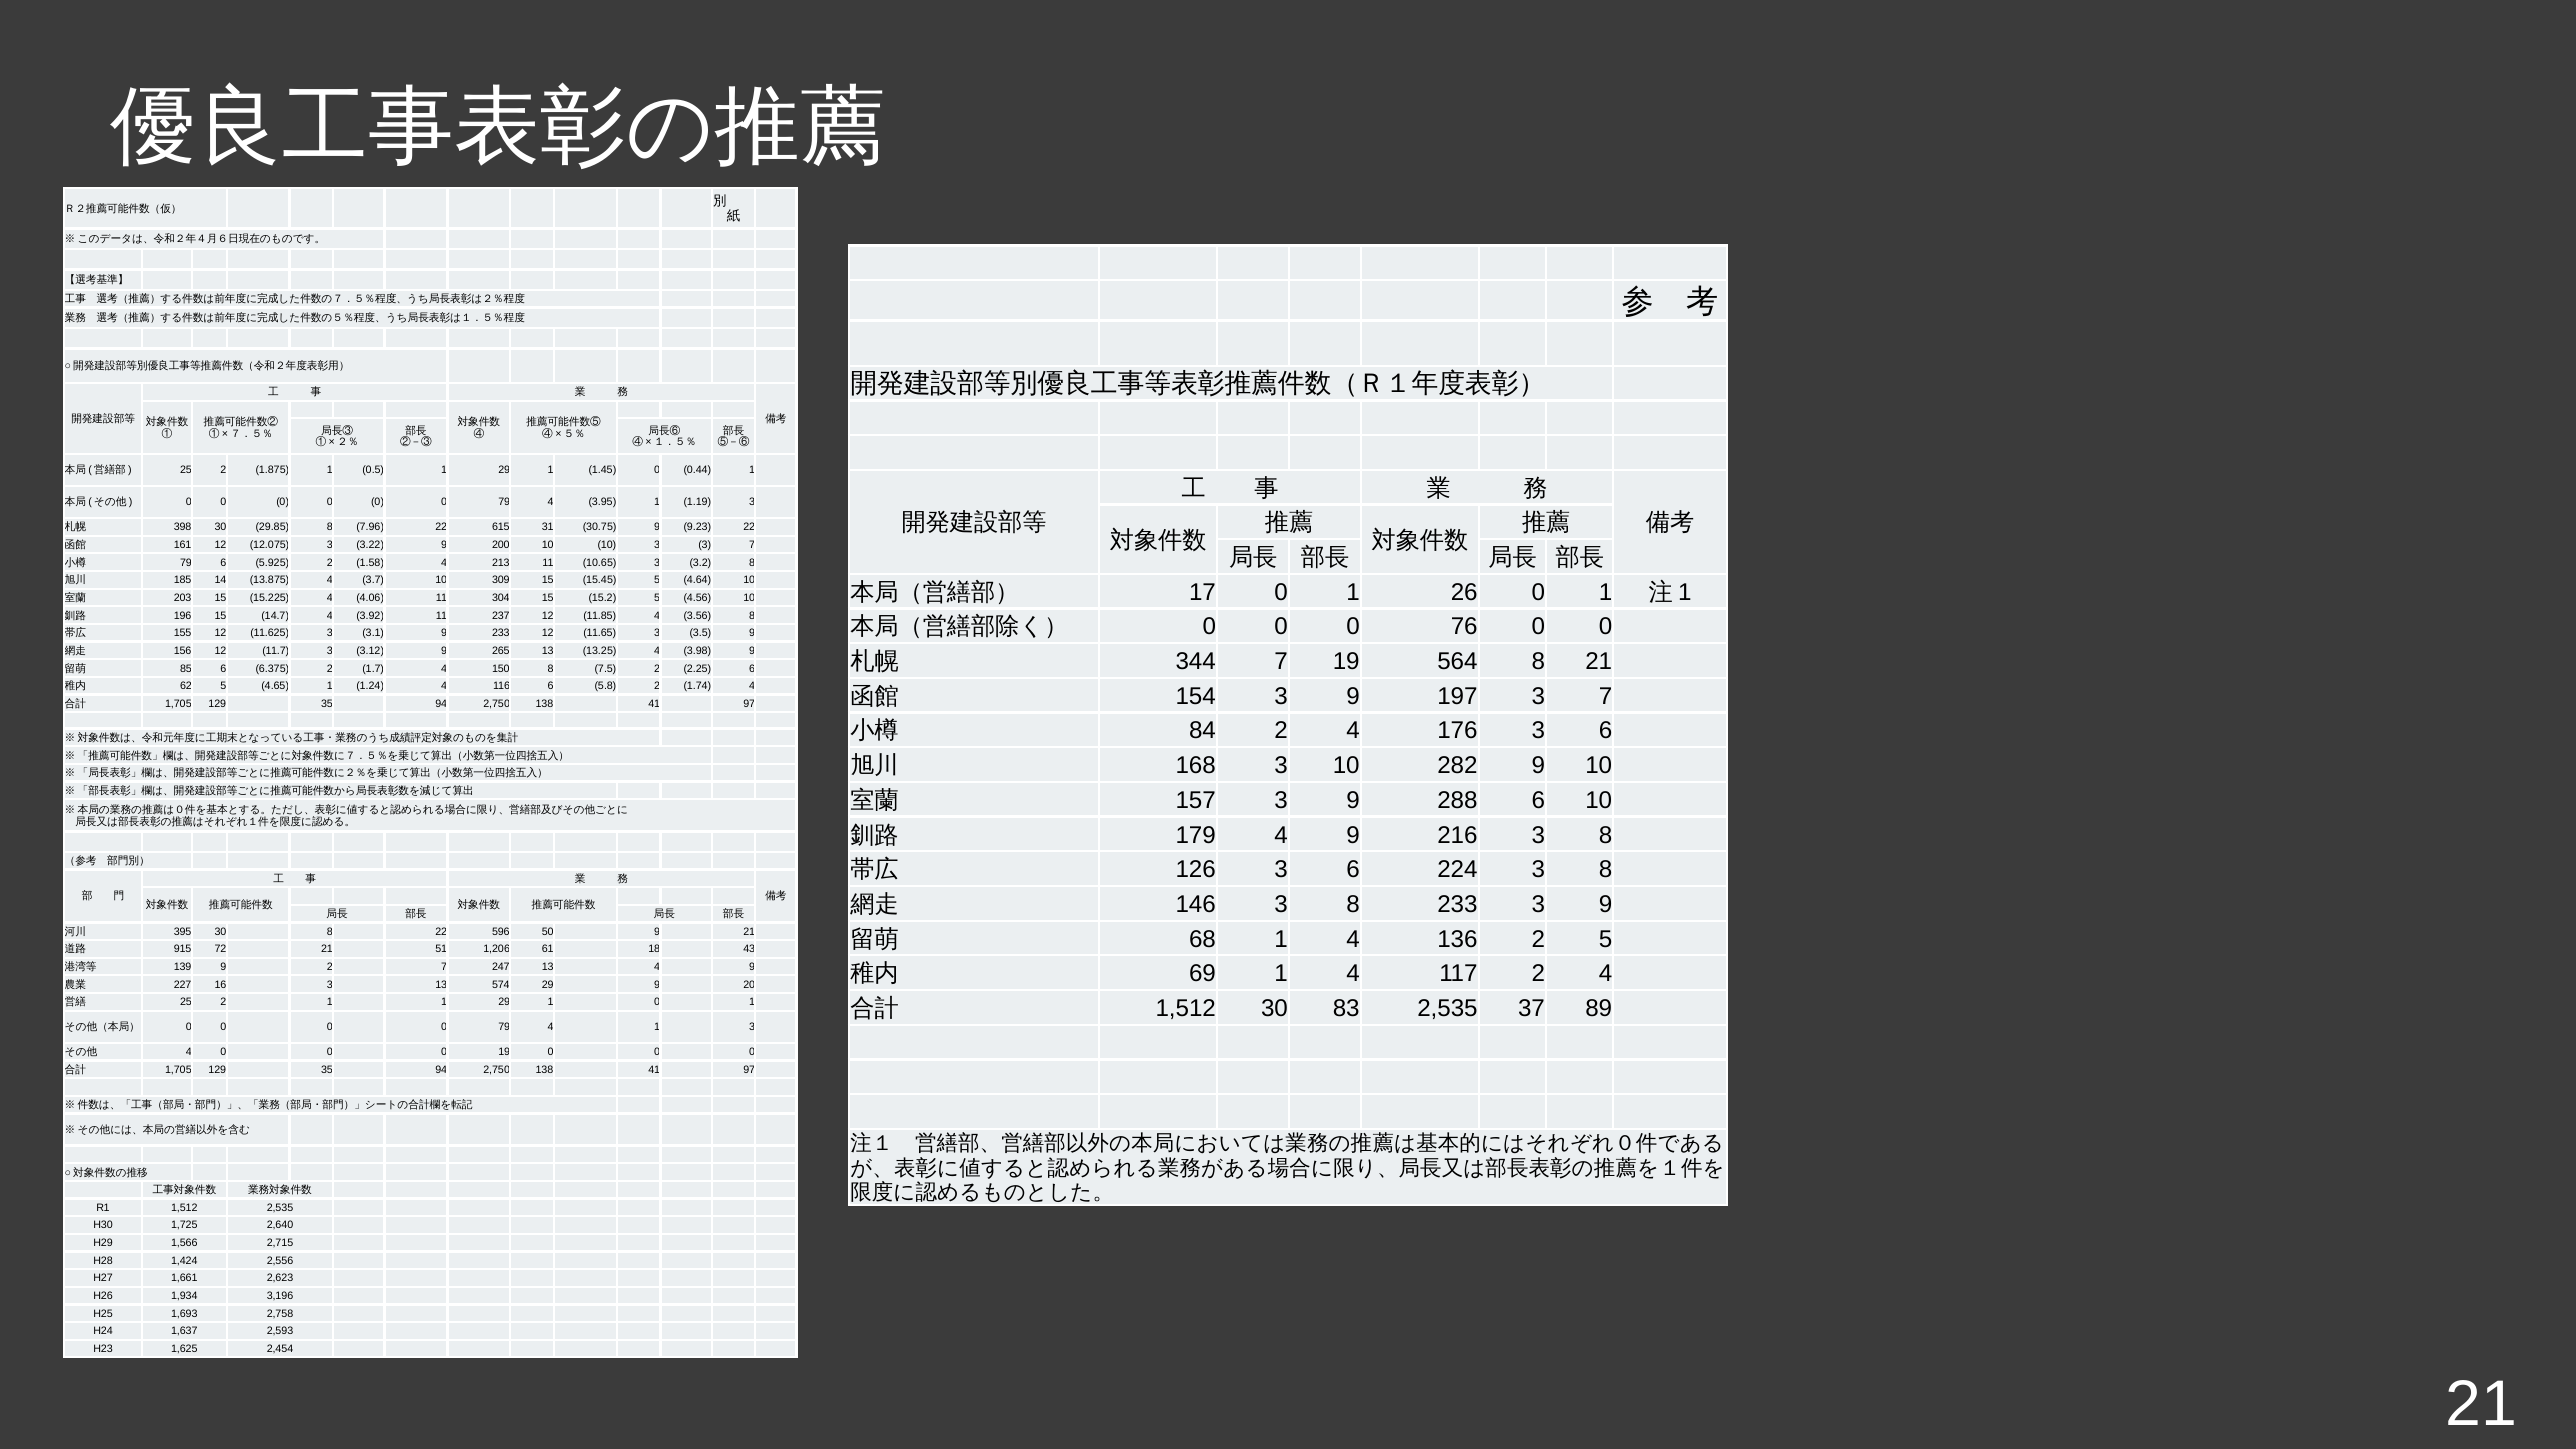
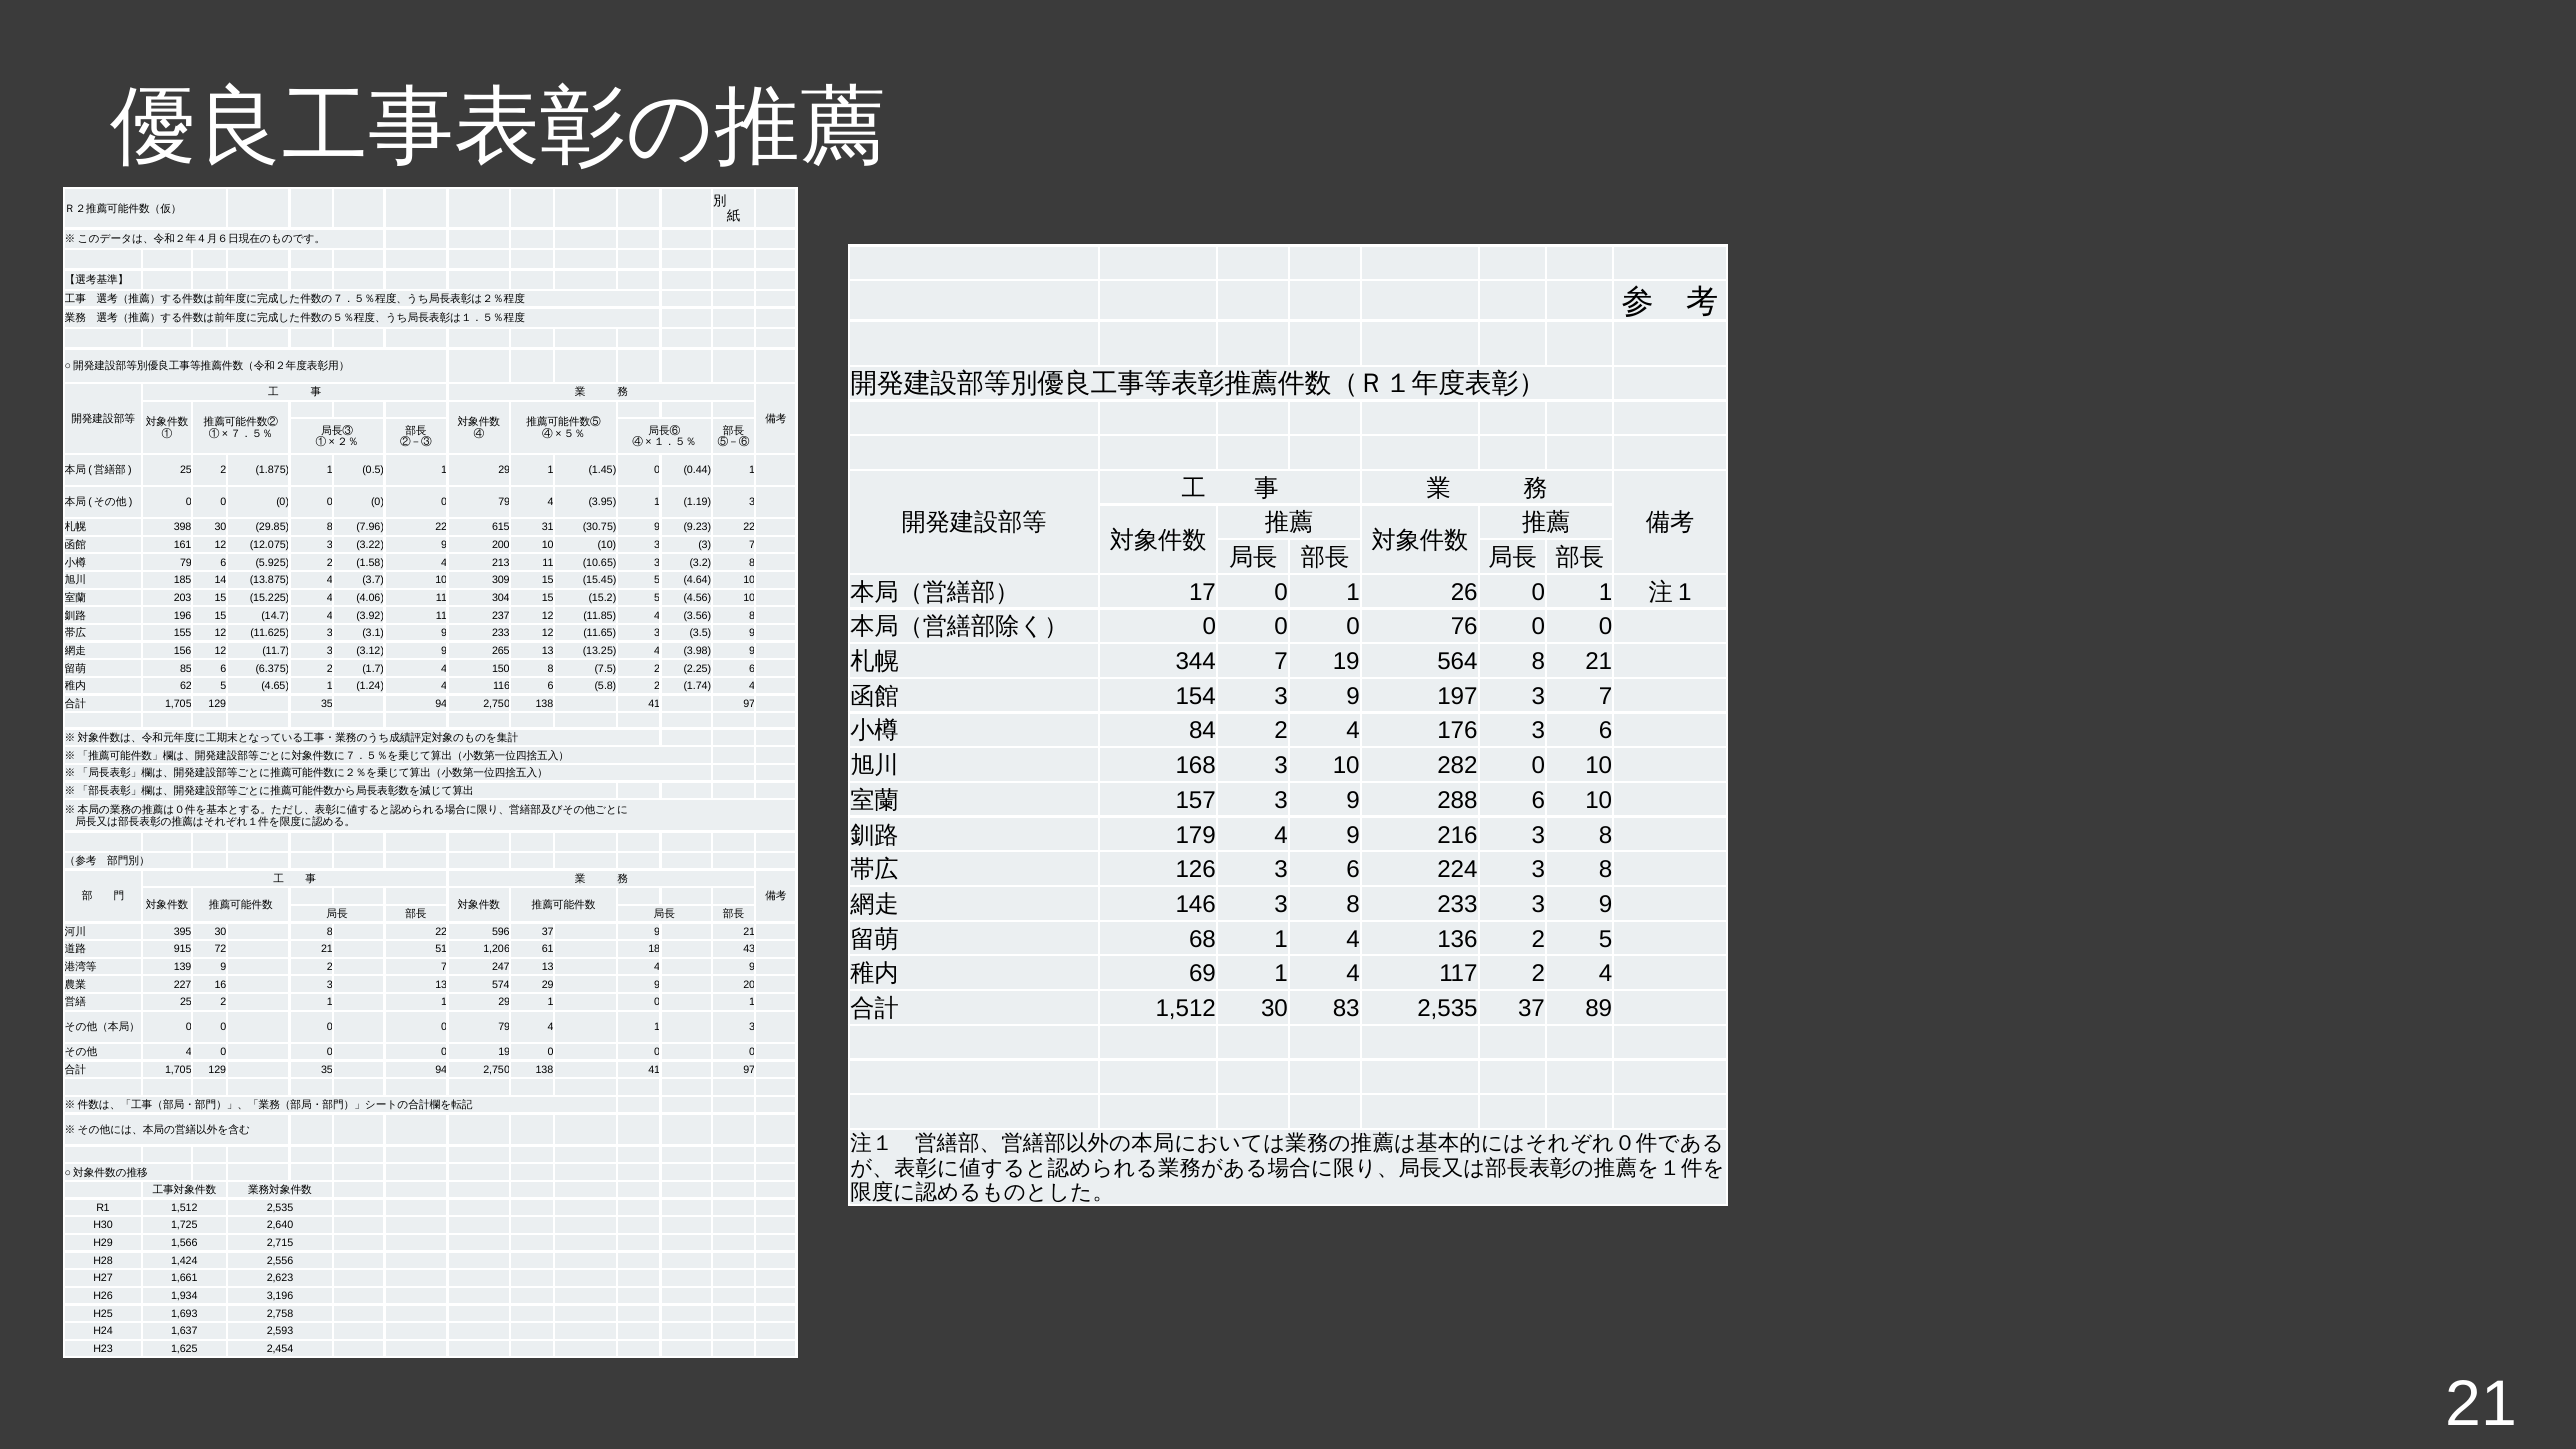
282 9: 9 -> 0
596 50: 50 -> 37
